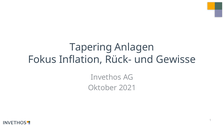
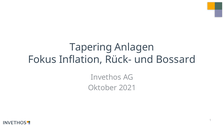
Gewisse: Gewisse -> Bossard
